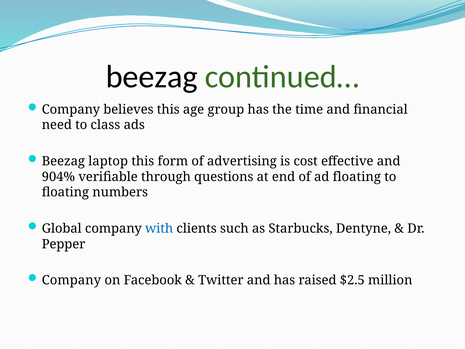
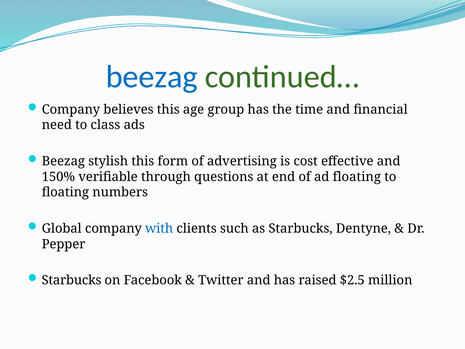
beezag at (152, 77) colour: black -> blue
laptop: laptop -> stylish
904%: 904% -> 150%
Company at (71, 280): Company -> Starbucks
